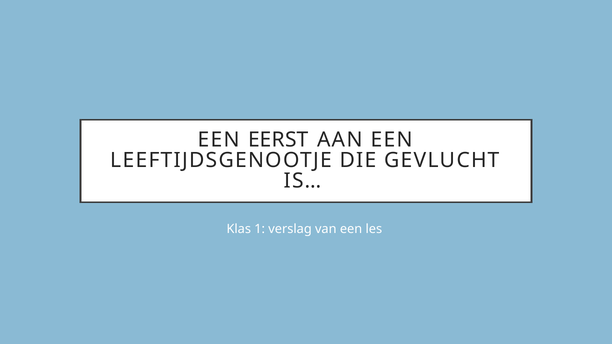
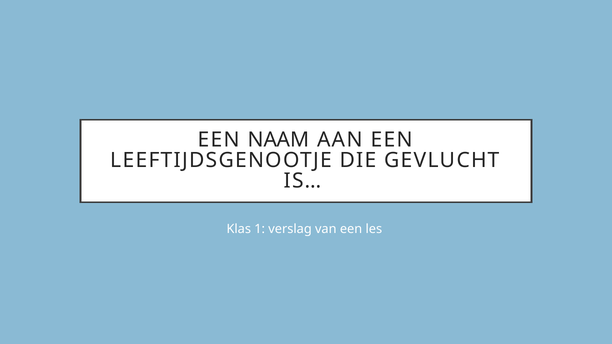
EERST: EERST -> NAAM
